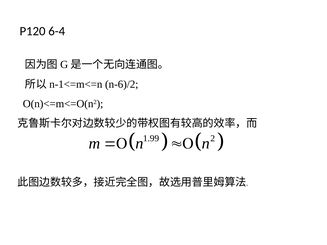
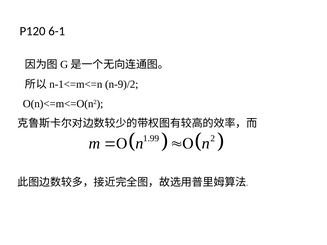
6-4: 6-4 -> 6-1
n-6)/2: n-6)/2 -> n-9)/2
